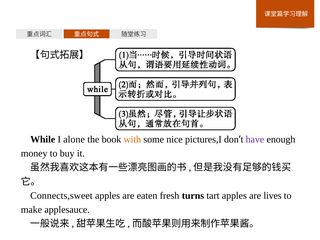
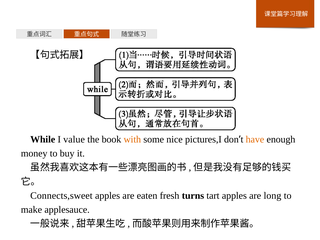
alone: alone -> value
have colour: purple -> orange
lives: lives -> long
